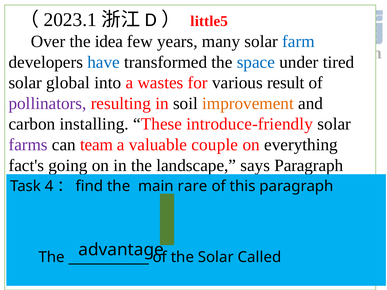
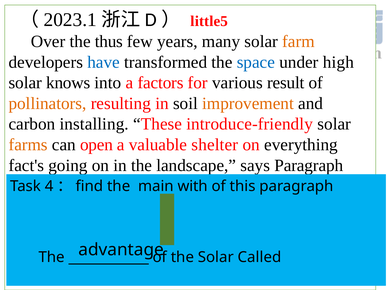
idea: idea -> thus
farm colour: blue -> orange
tired: tired -> high
global: global -> knows
wastes: wastes -> factors
pollinators colour: purple -> orange
farms colour: purple -> orange
team: team -> open
couple: couple -> shelter
rare: rare -> with
